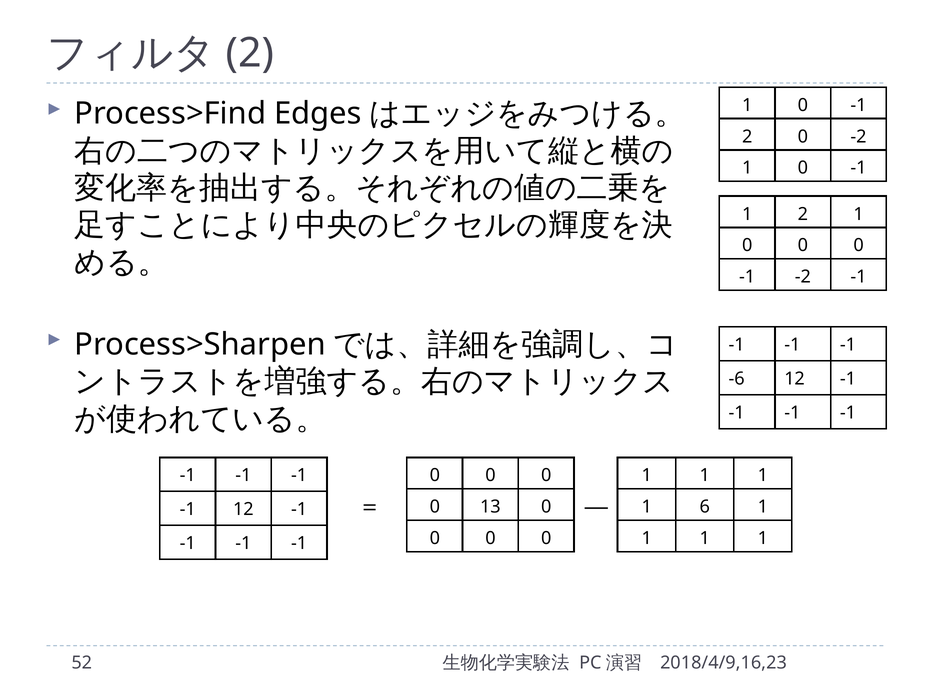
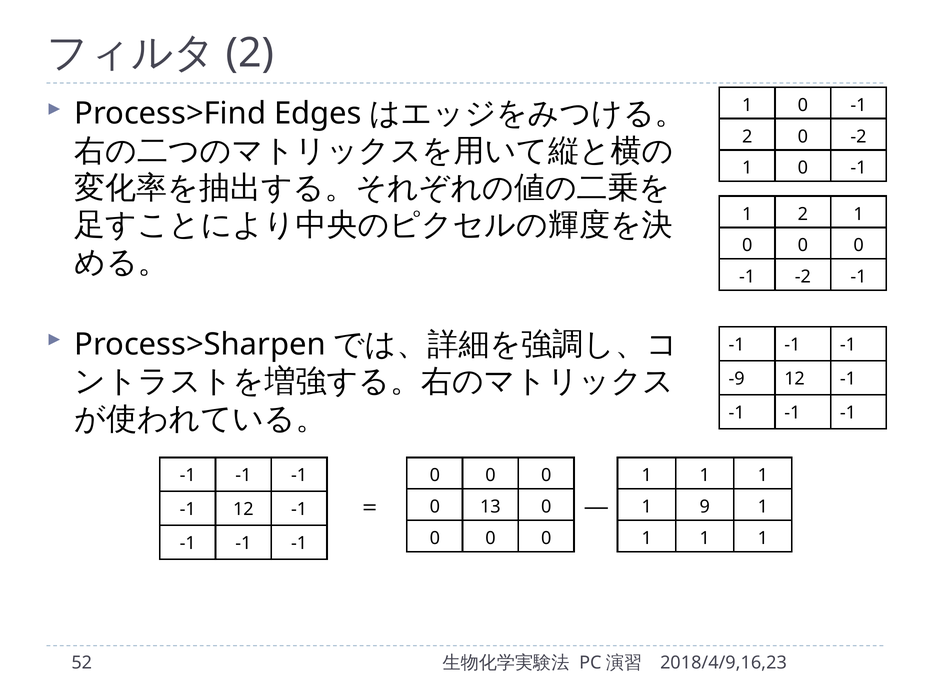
-6: -6 -> -9
6: 6 -> 9
